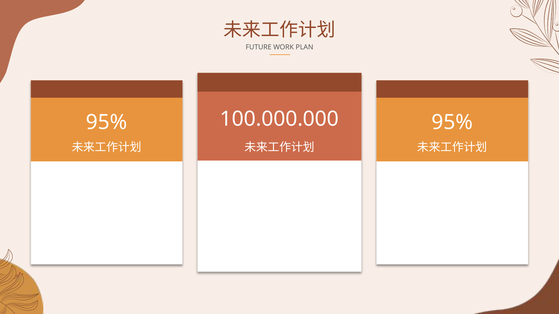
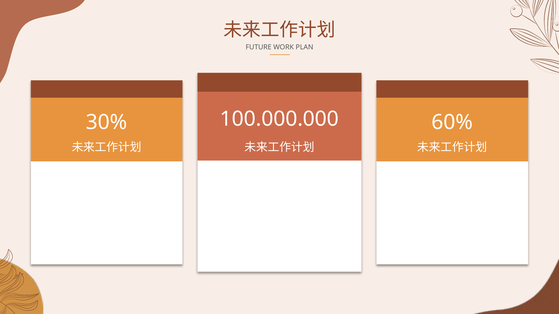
95% at (107, 122): 95% -> 30%
95% at (452, 122): 95% -> 60%
